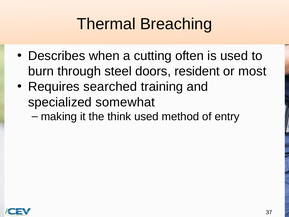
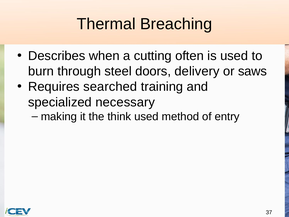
resident: resident -> delivery
most: most -> saws
somewhat: somewhat -> necessary
